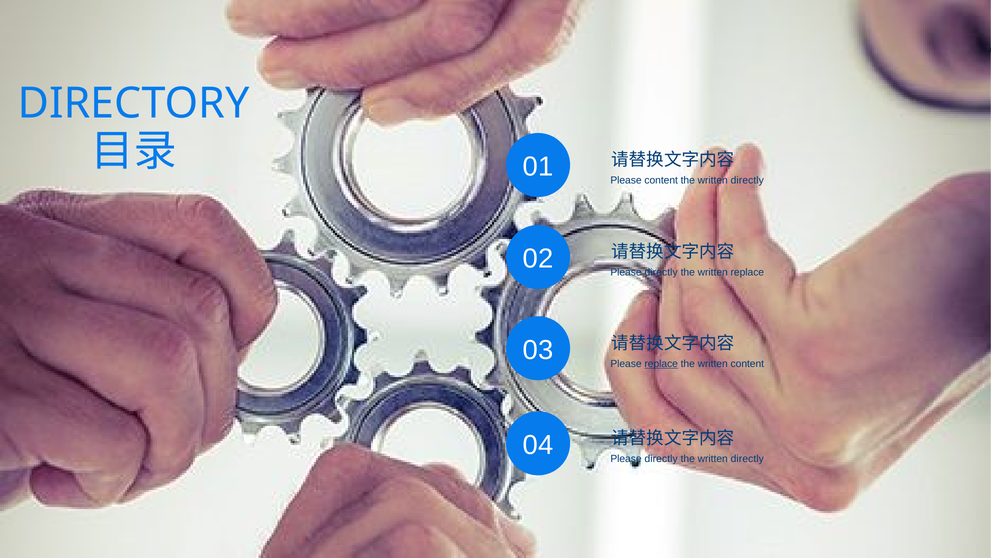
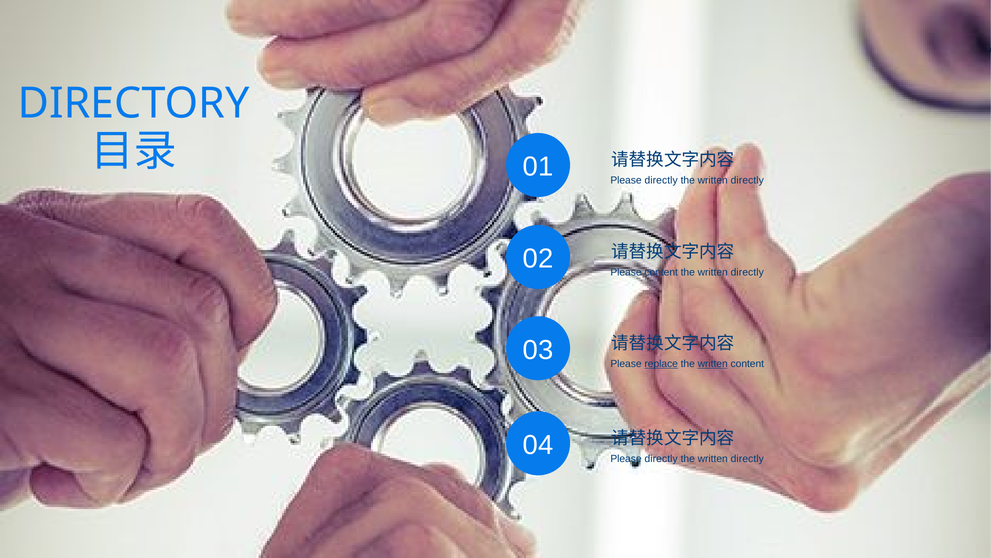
01 Please content: content -> directly
02 Please directly: directly -> content
replace at (747, 272): replace -> directly
written at (713, 363) underline: none -> present
